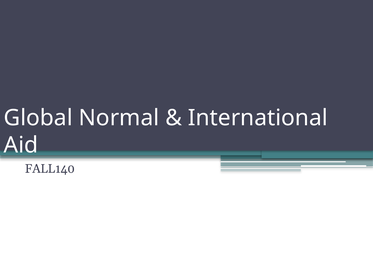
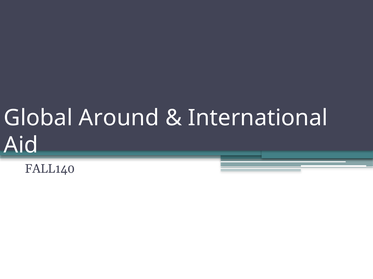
Normal: Normal -> Around
